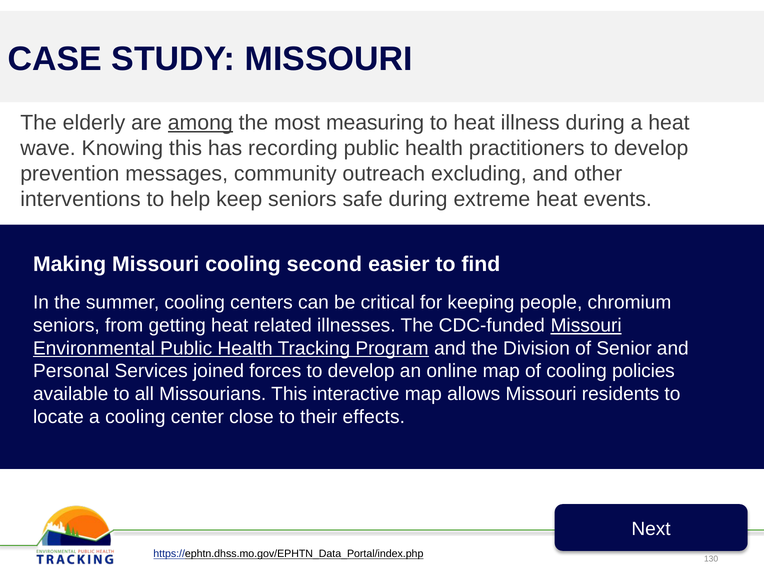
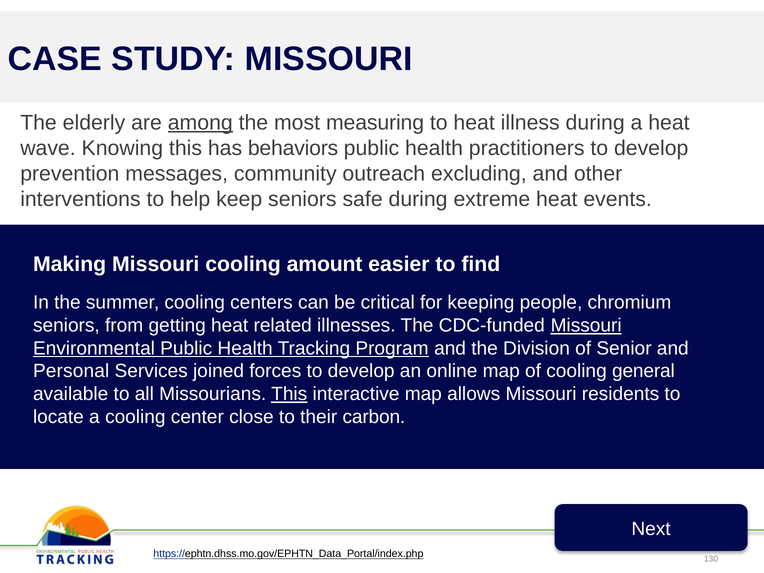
recording: recording -> behaviors
second: second -> amount
policies: policies -> general
This at (289, 394) underline: none -> present
effects: effects -> carbon
